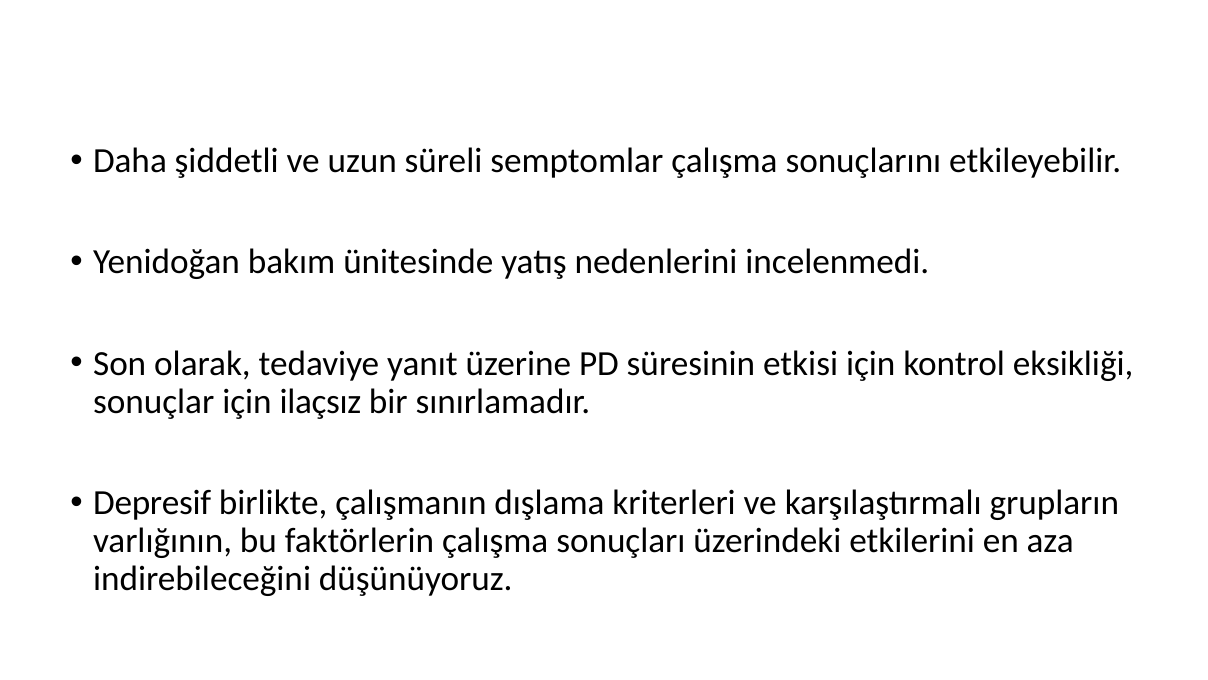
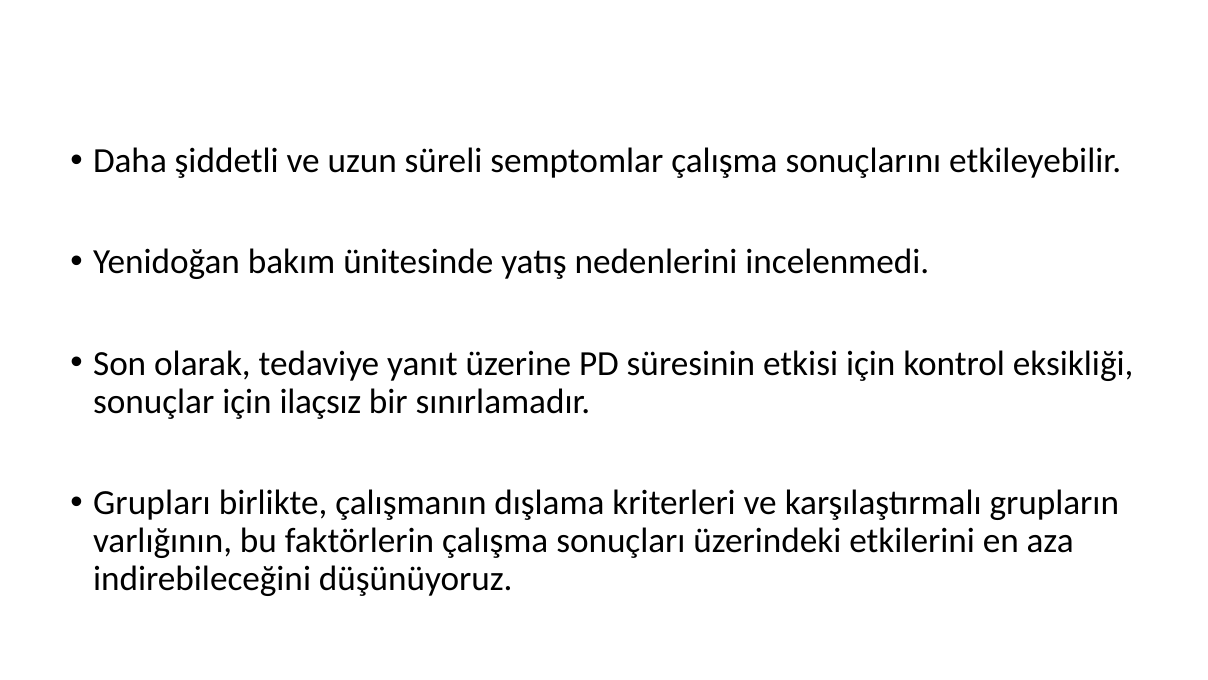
Depresif: Depresif -> Grupları
